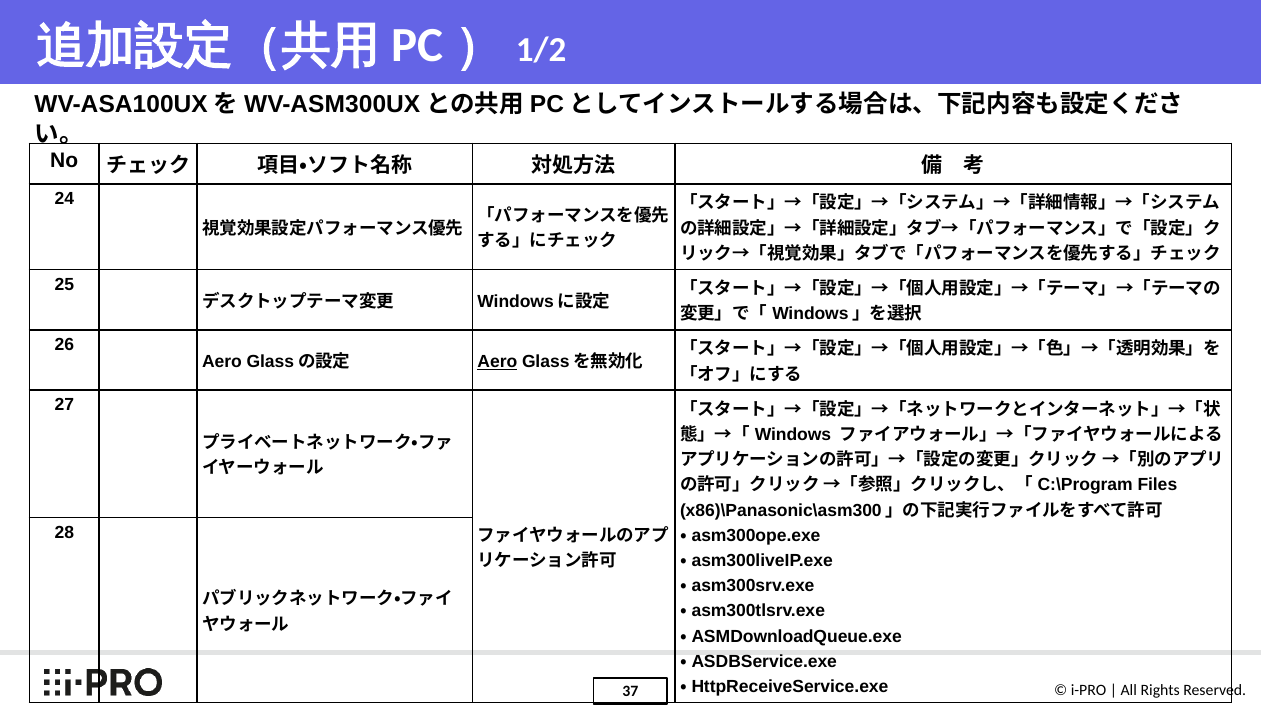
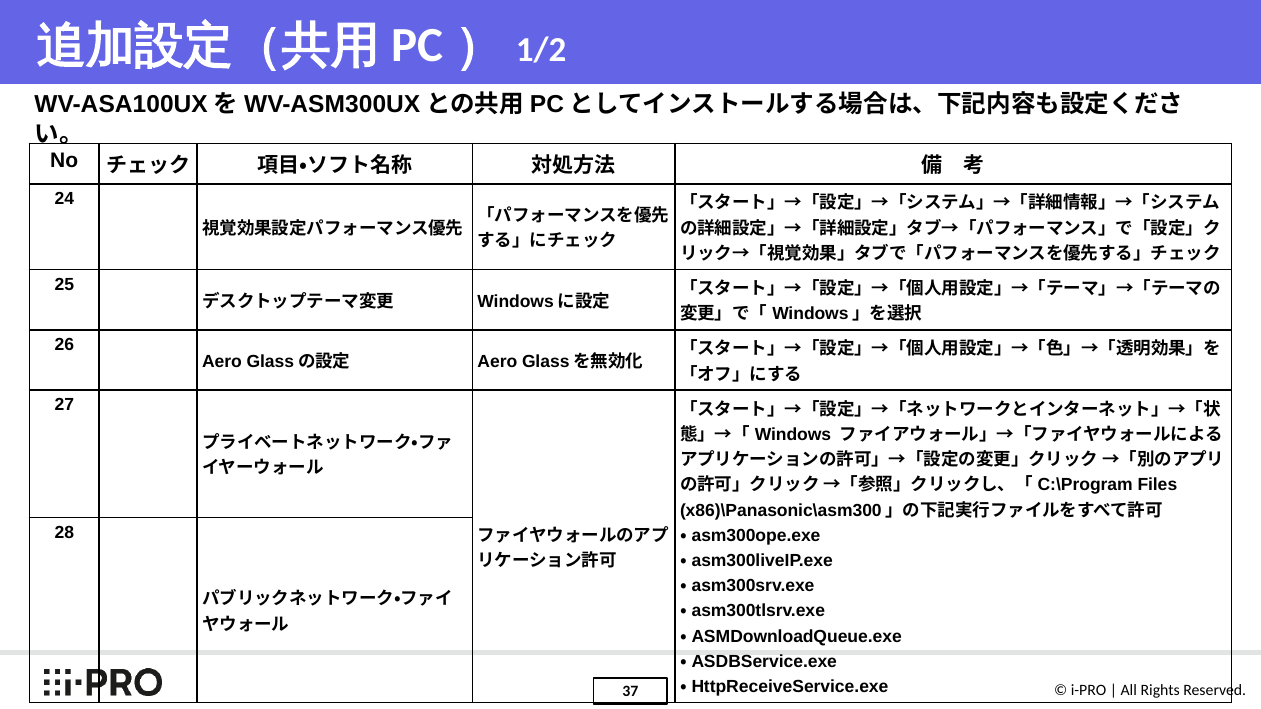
Aero at (497, 362) underline: present -> none
